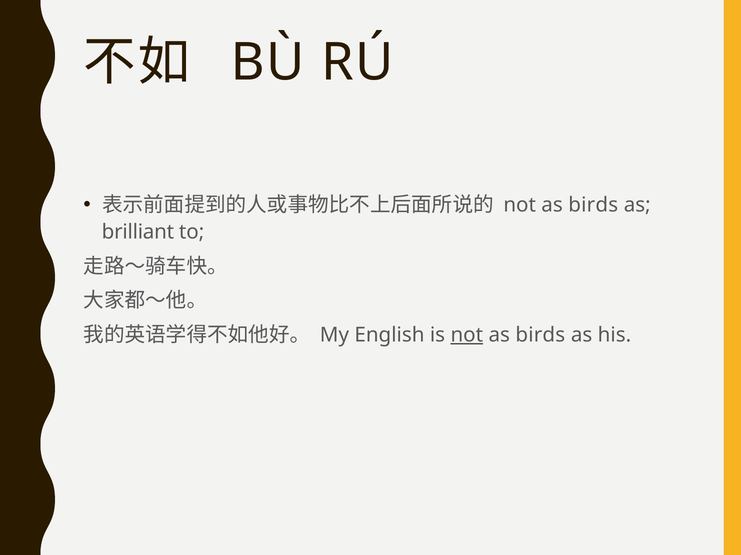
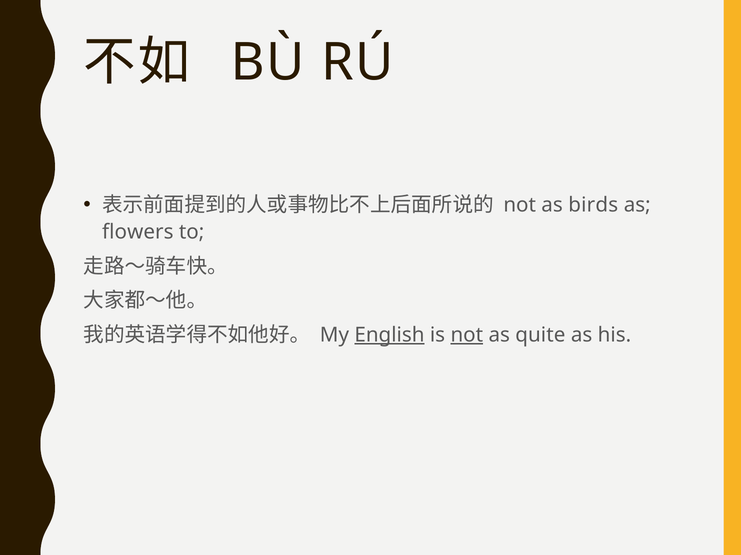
brilliant: brilliant -> flowers
English underline: none -> present
birds at (540, 335): birds -> quite
